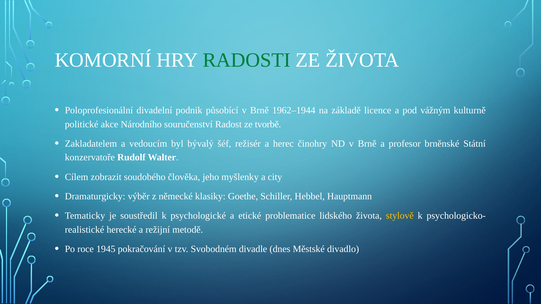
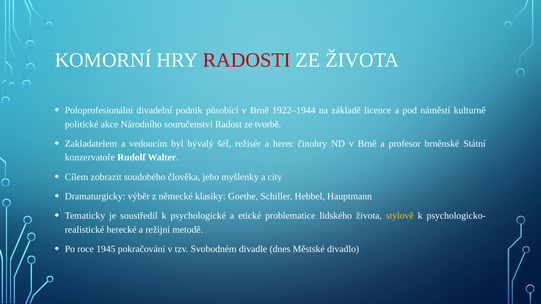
RADOSTI colour: green -> red
1962–1944: 1962–1944 -> 1922–1944
vážným: vážným -> náměstí
